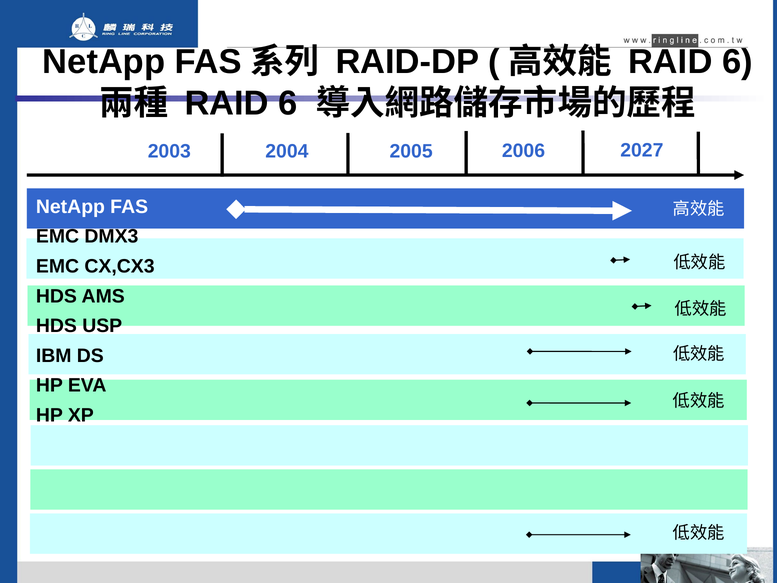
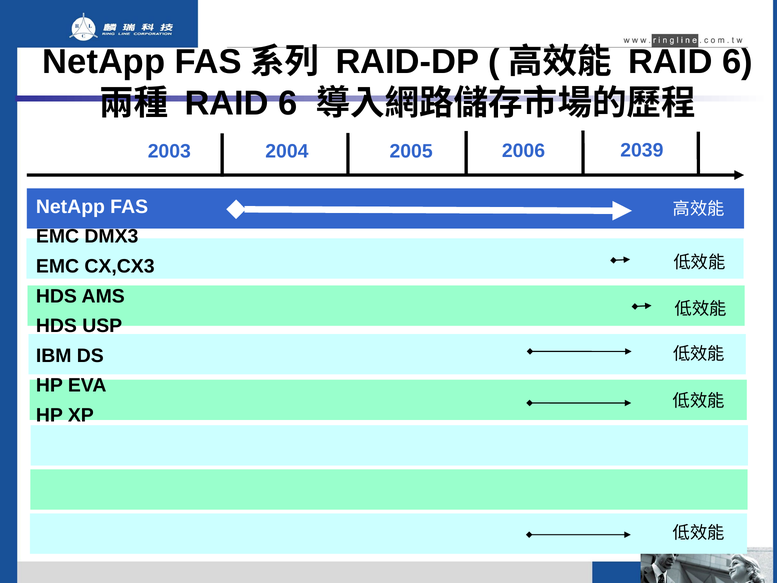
2027: 2027 -> 2039
